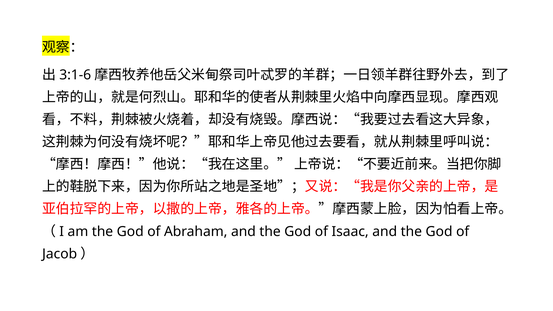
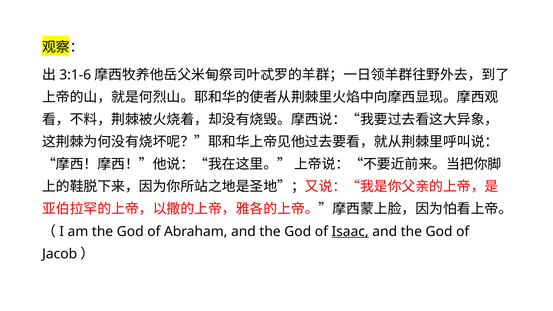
Isaac underline: none -> present
